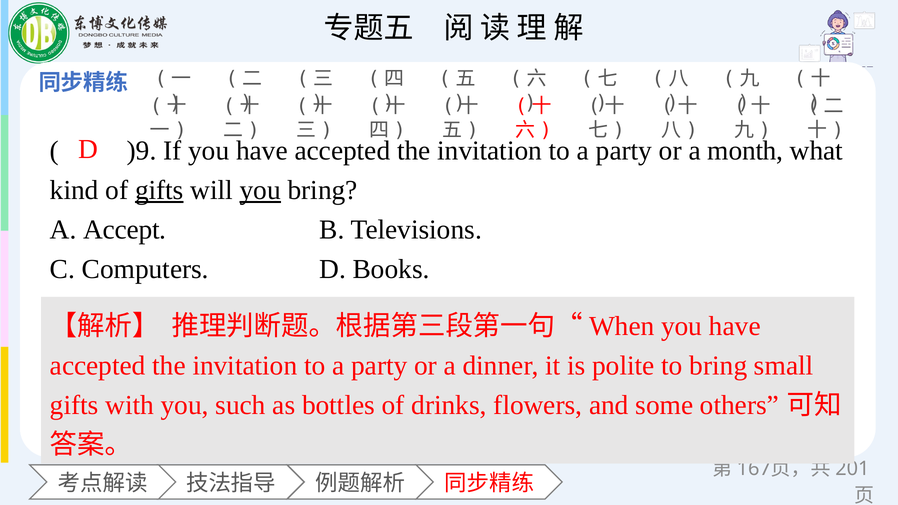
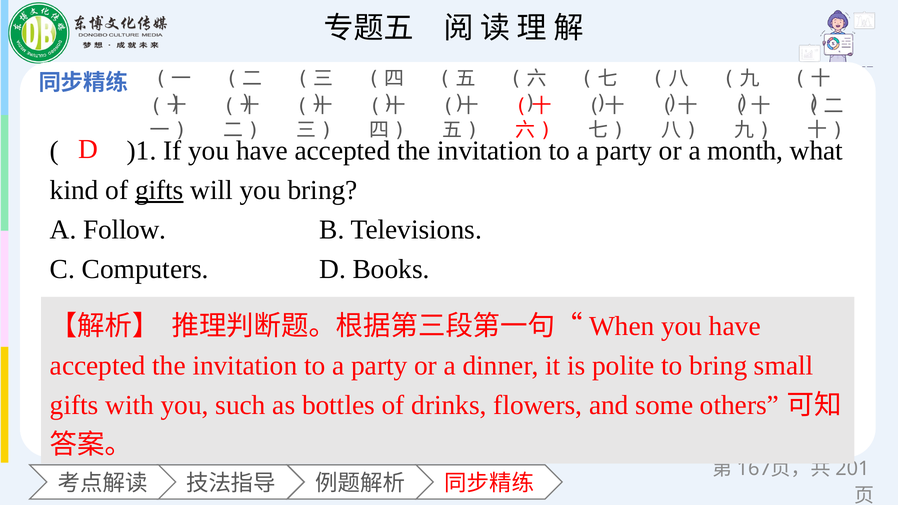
)9: )9 -> )1
you at (260, 190) underline: present -> none
Accept: Accept -> Follow
